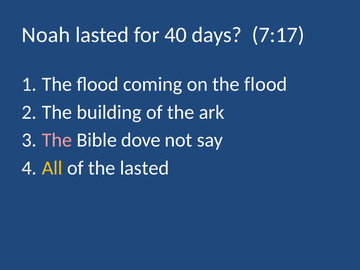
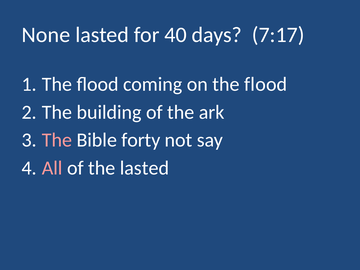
Noah: Noah -> None
dove: dove -> forty
All colour: yellow -> pink
